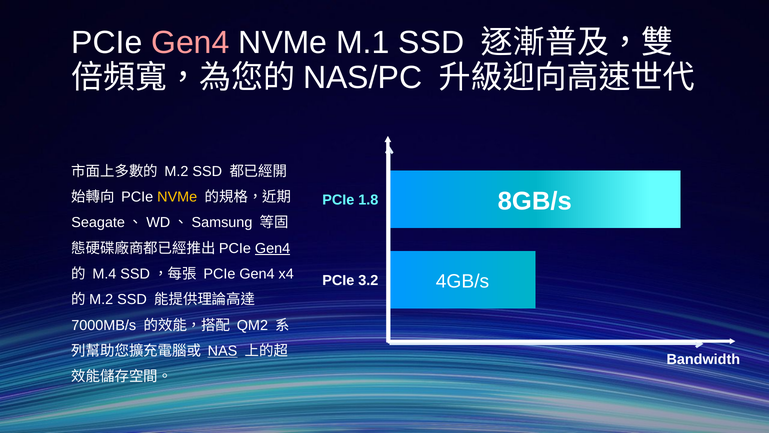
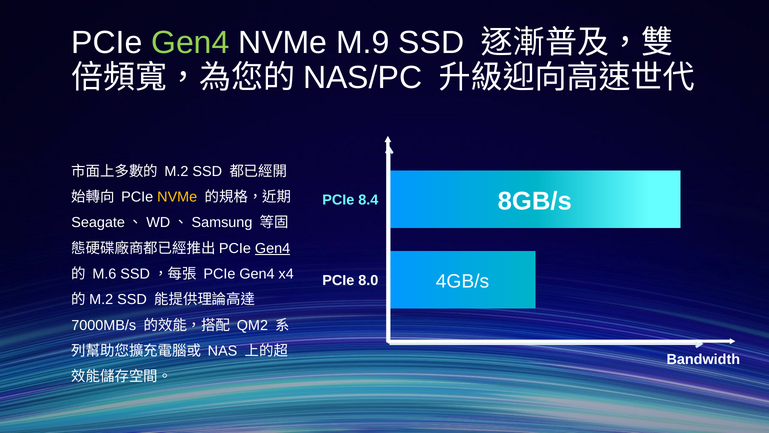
Gen4 at (190, 43) colour: pink -> light green
M.1: M.1 -> M.9
1.8: 1.8 -> 8.4
M.4: M.4 -> M.6
3.2: 3.2 -> 8.0
NAS underline: present -> none
